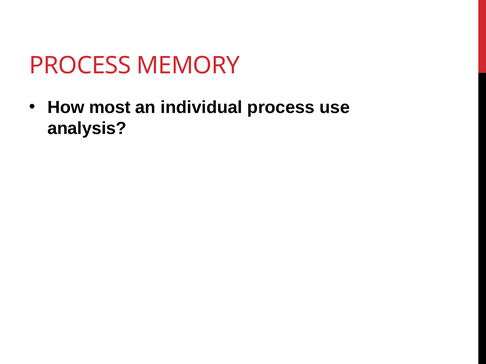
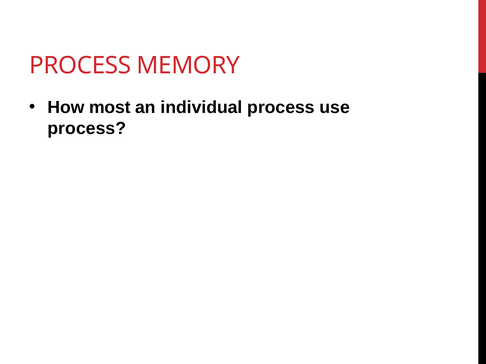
analysis at (87, 128): analysis -> process
